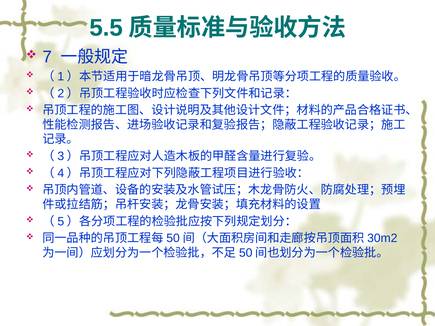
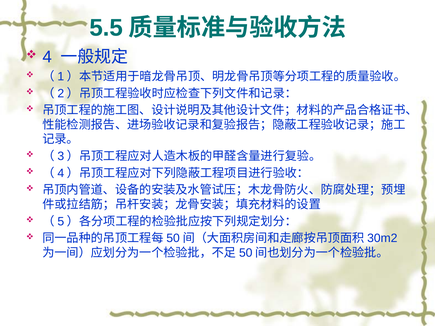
7: 7 -> 4
